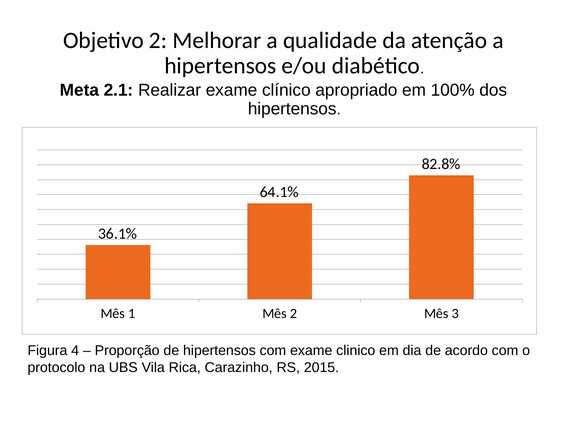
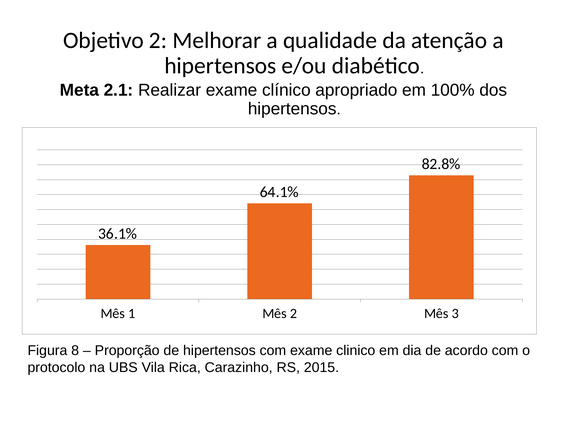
4: 4 -> 8
